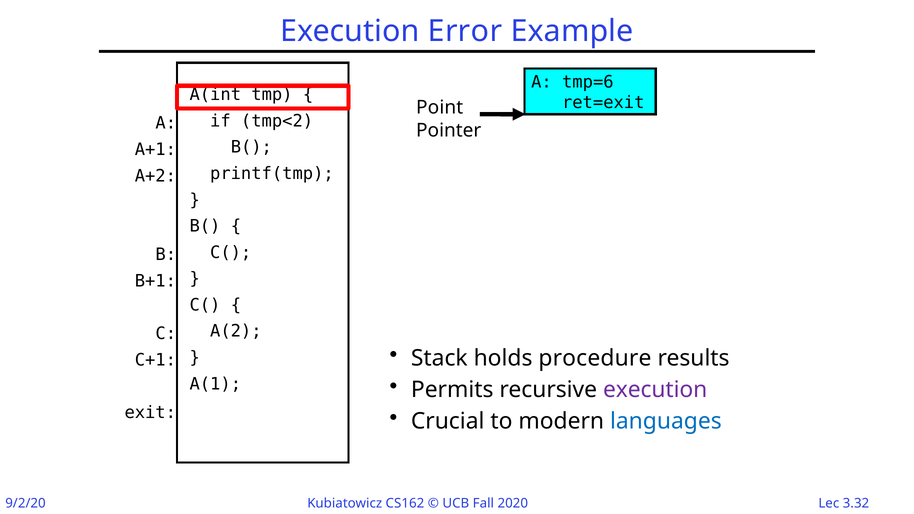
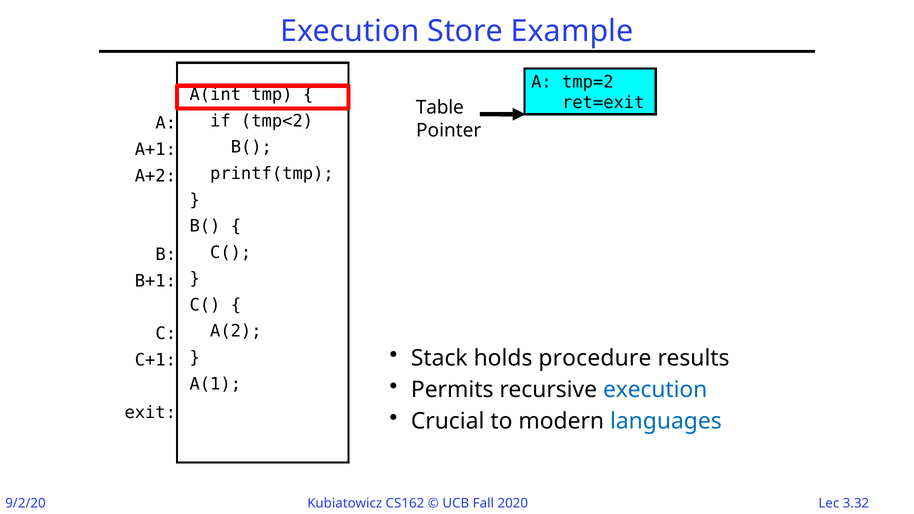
Error: Error -> Store
tmp=6: tmp=6 -> tmp=2
Point: Point -> Table
execution at (655, 390) colour: purple -> blue
